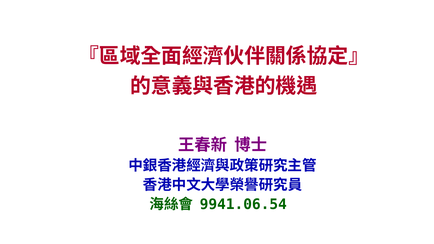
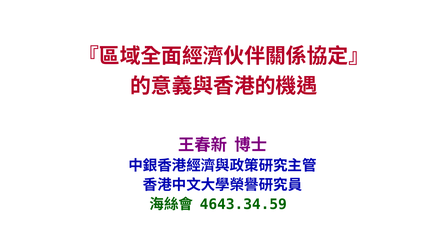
9941.06.54: 9941.06.54 -> 4643.34.59
